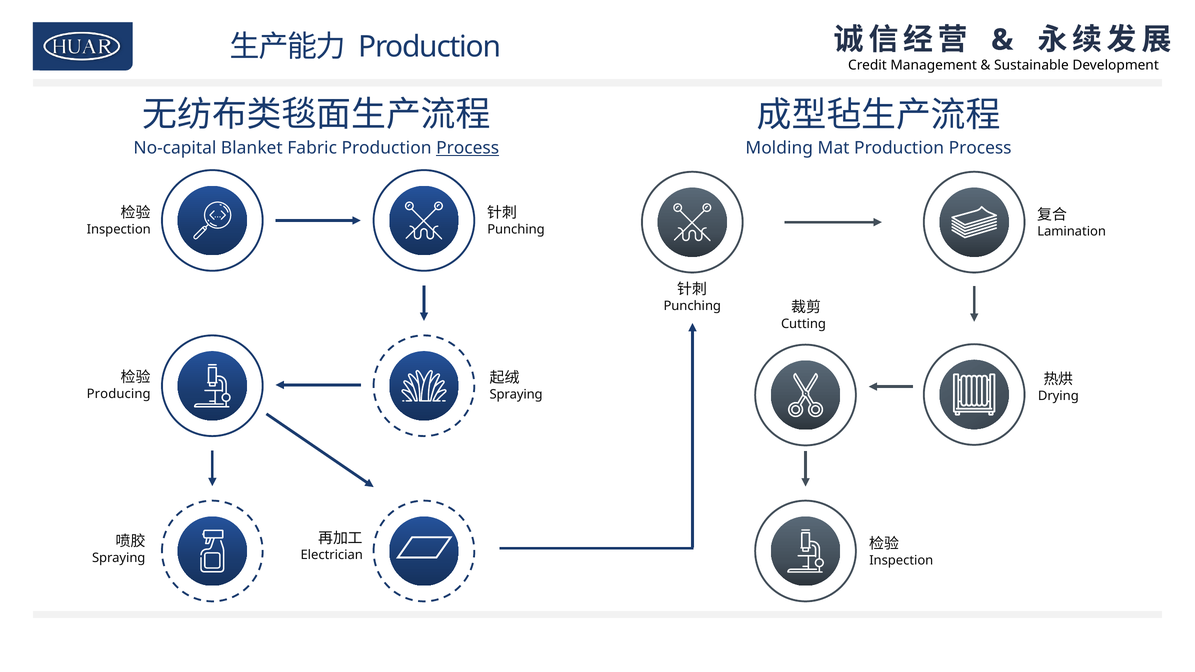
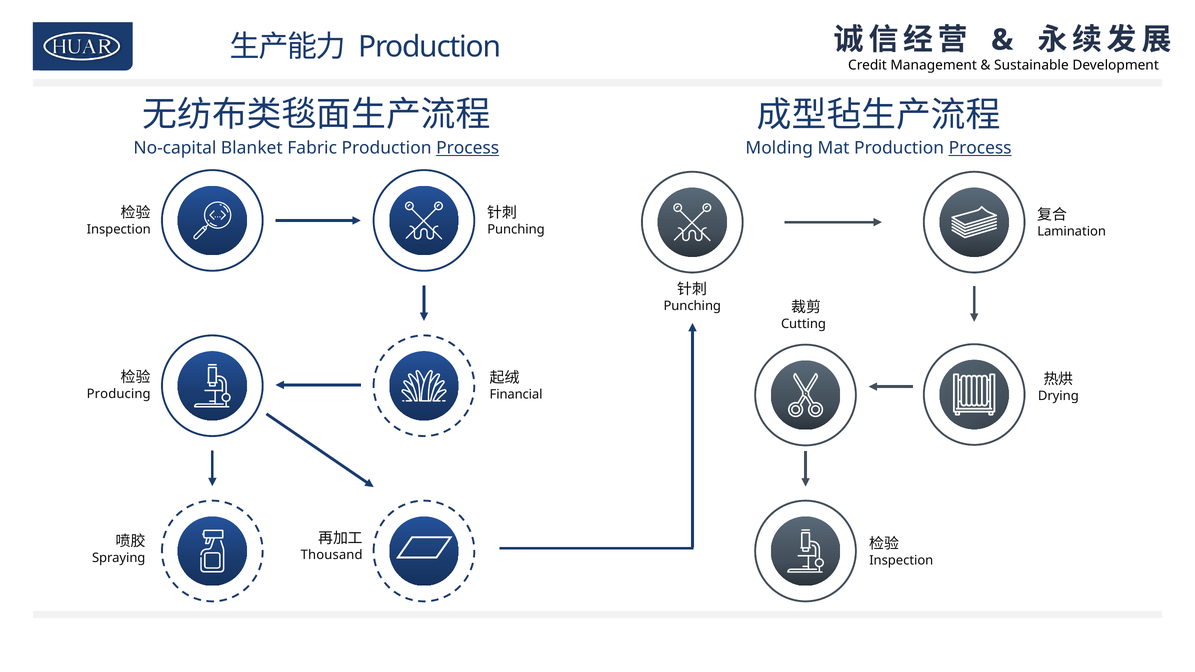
Process at (980, 148) underline: none -> present
Spraying at (516, 395): Spraying -> Financial
Electrician: Electrician -> Thousand
